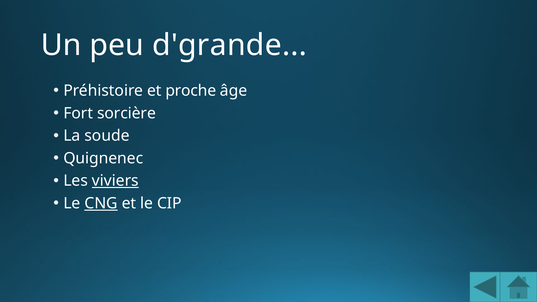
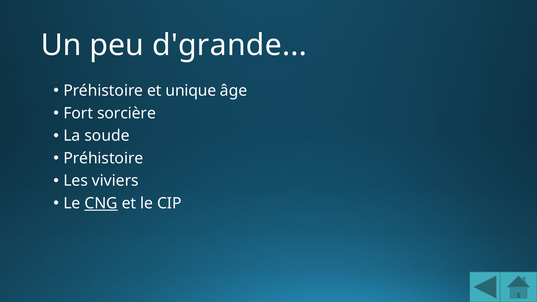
proche: proche -> unique
Quignenec at (103, 158): Quignenec -> Préhistoire
viviers underline: present -> none
